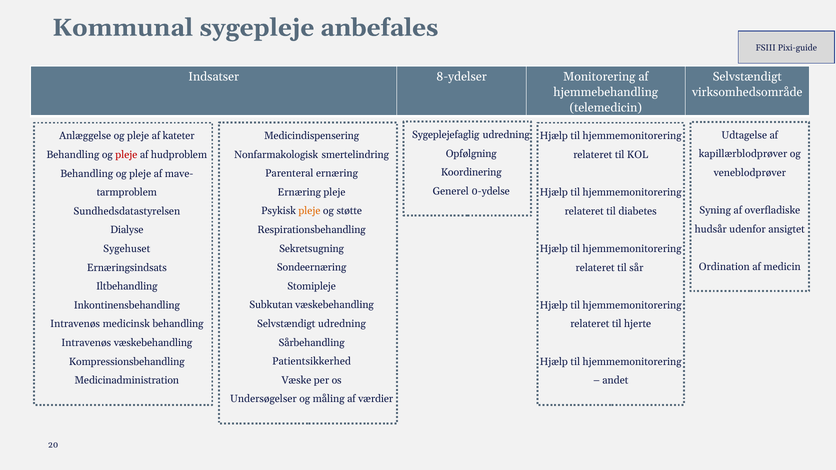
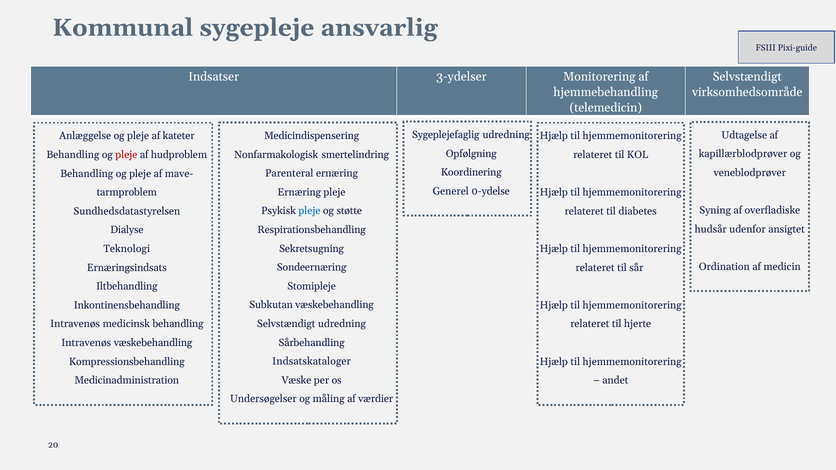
anbefales: anbefales -> ansvarlig
8-ydelser: 8-ydelser -> 3-ydelser
pleje at (309, 211) colour: orange -> blue
Sygehuset: Sygehuset -> Teknologi
Patientsikkerhed: Patientsikkerhed -> Indsatskataloger
